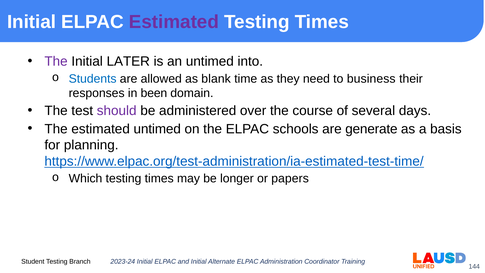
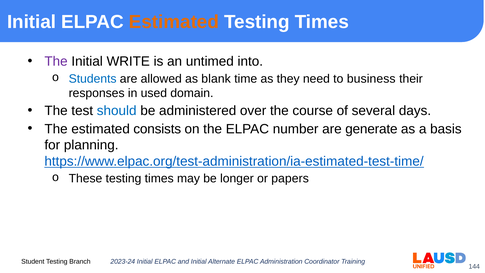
Estimated at (174, 22) colour: purple -> orange
LATER: LATER -> WRITE
been: been -> used
should colour: purple -> blue
estimated untimed: untimed -> consists
schools: schools -> number
Which: Which -> These
